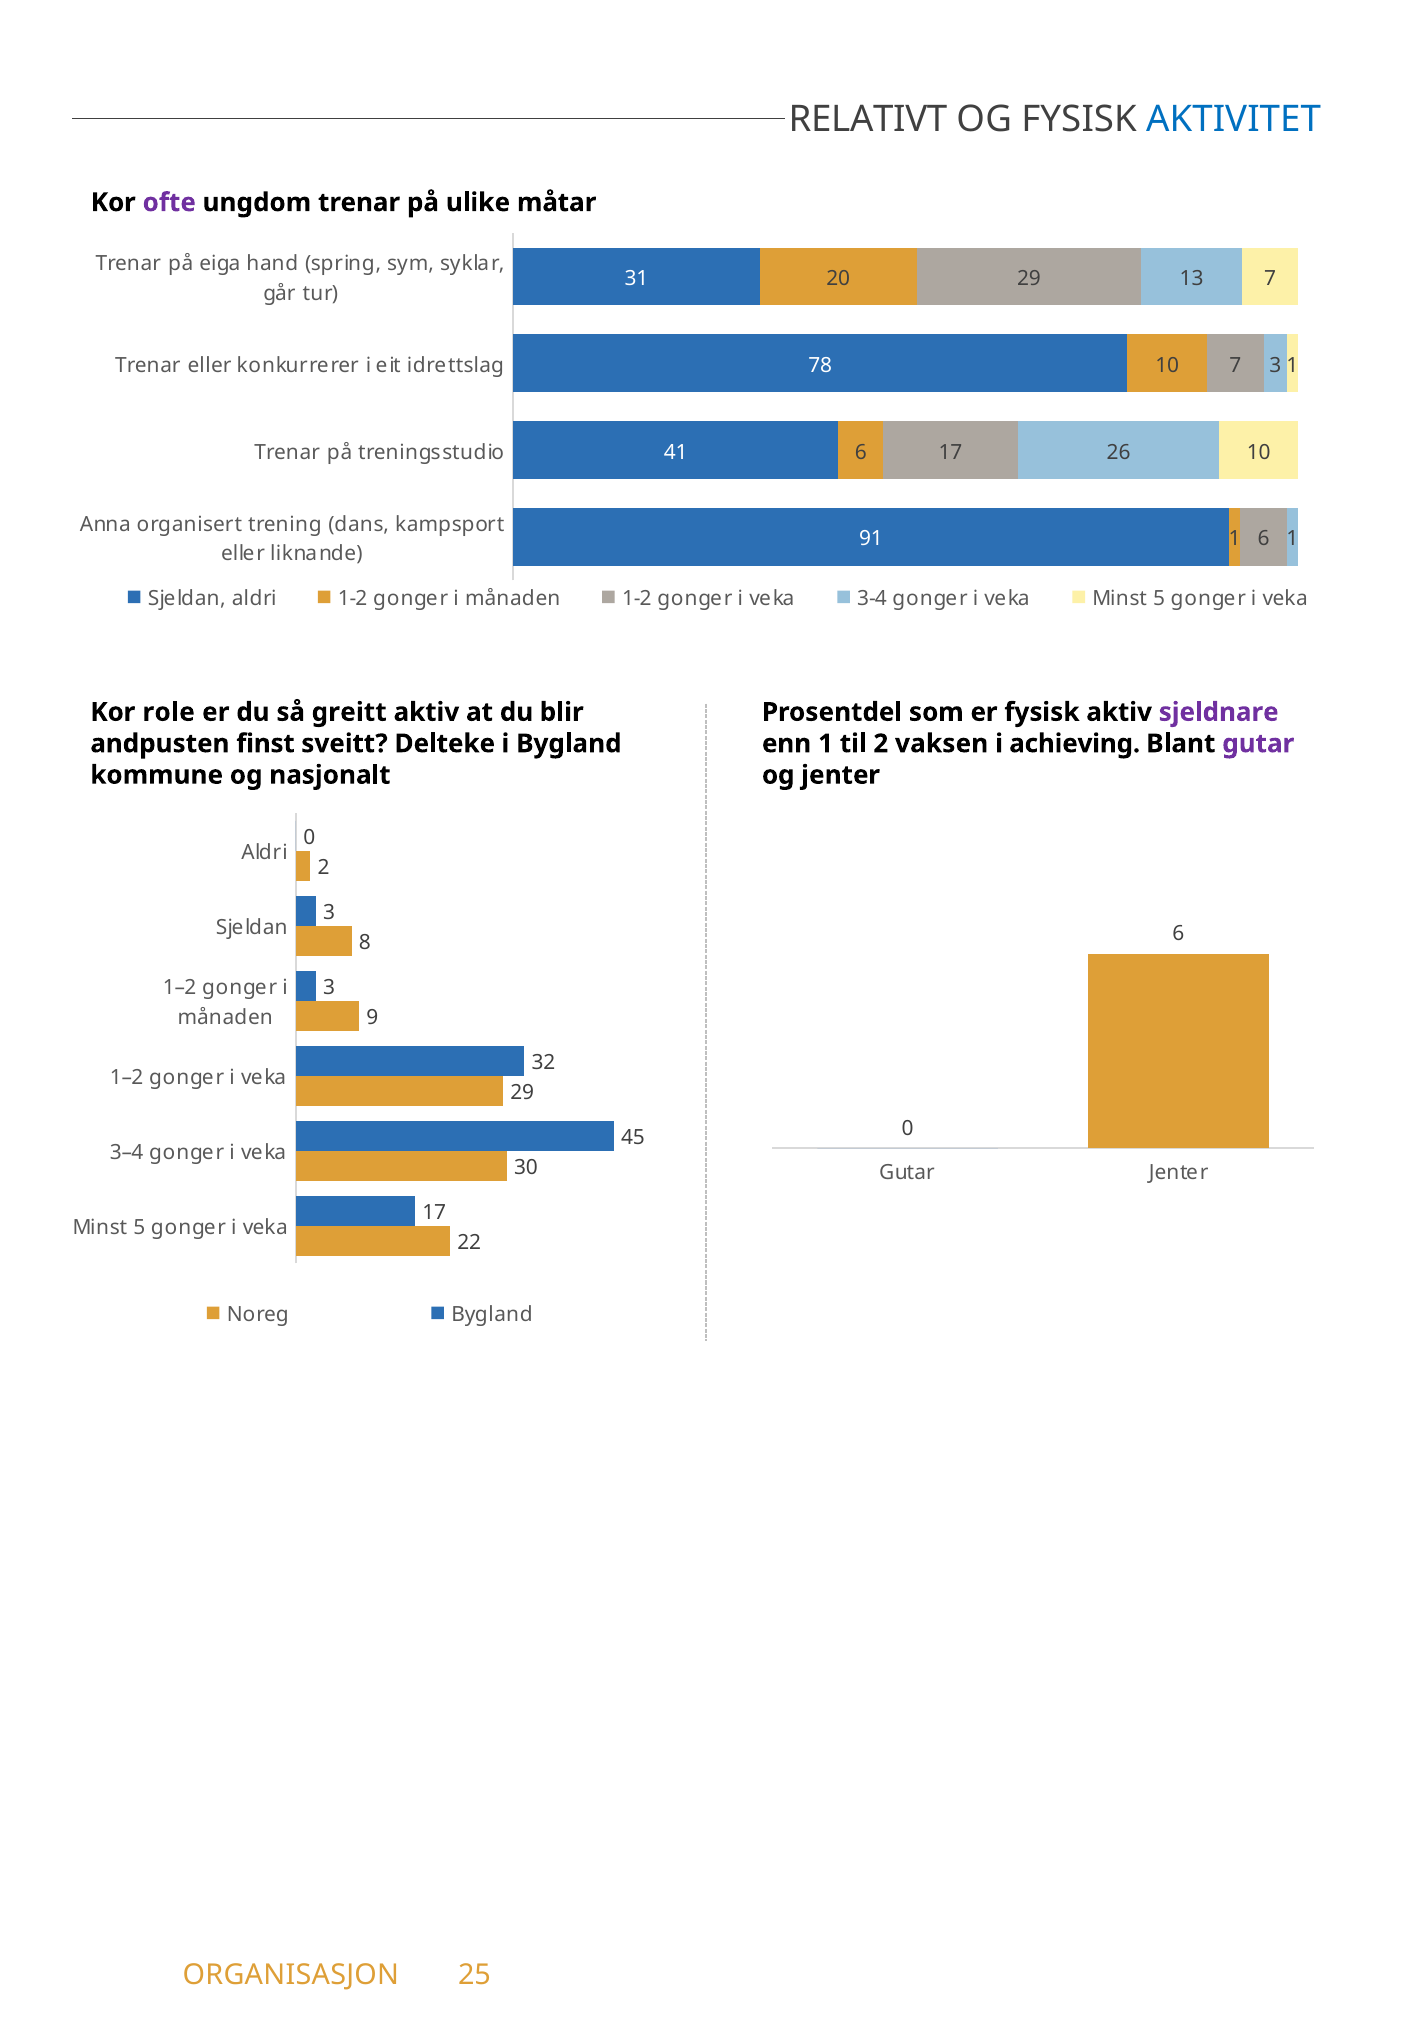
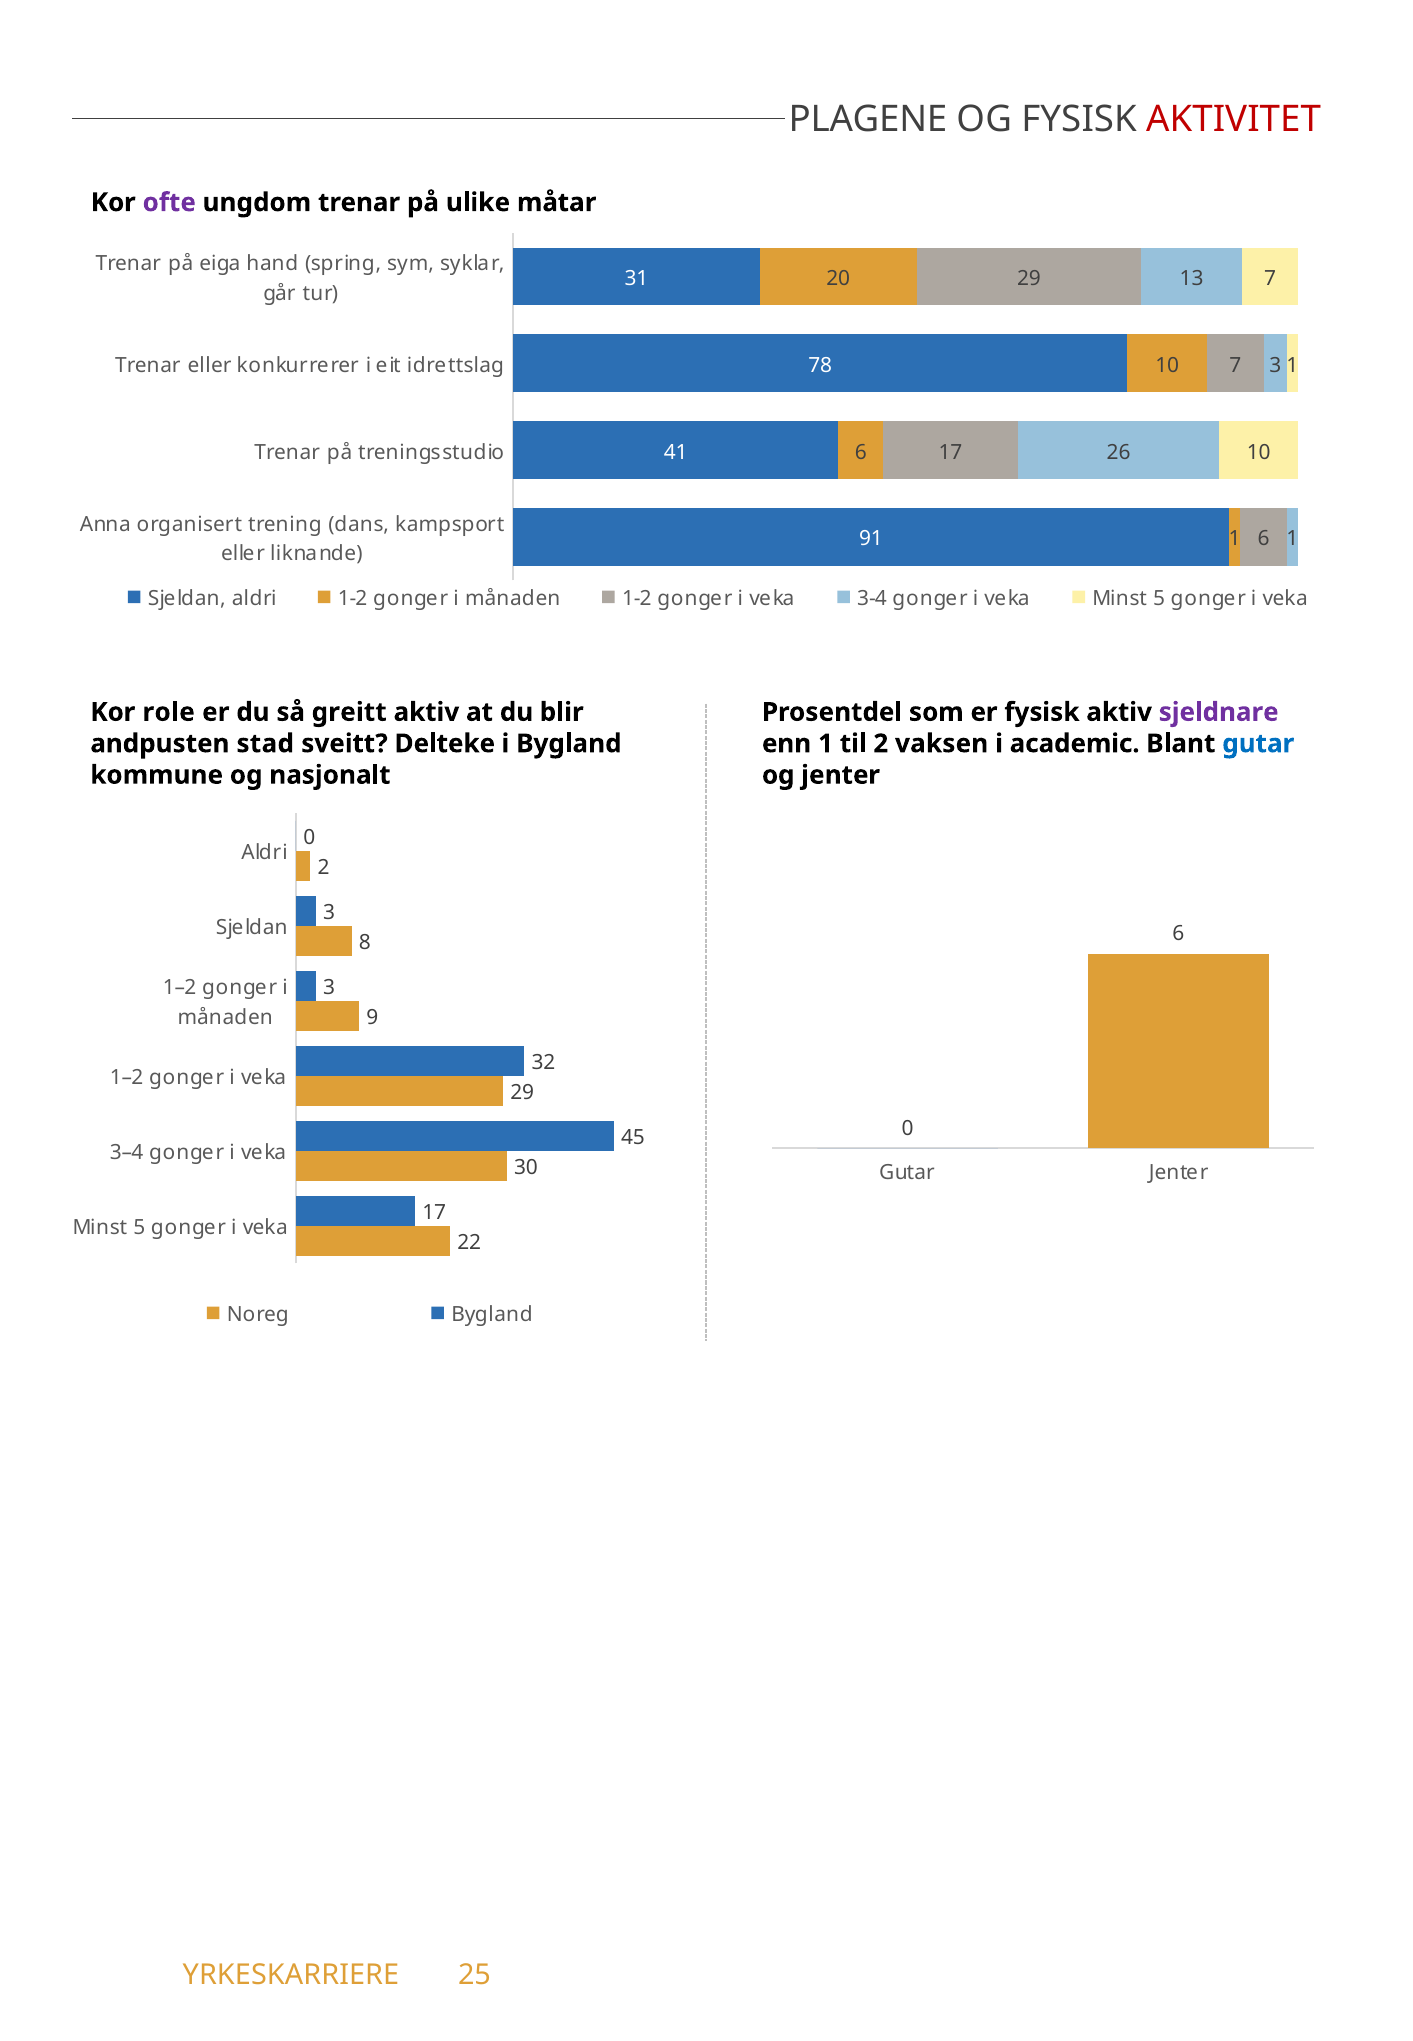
RELATIVT: RELATIVT -> PLAGENE
AKTIVITET colour: blue -> red
finst: finst -> stad
achieving: achieving -> academic
gutar at (1258, 744) colour: purple -> blue
ORGANISASJON: ORGANISASJON -> YRKESKARRIERE
